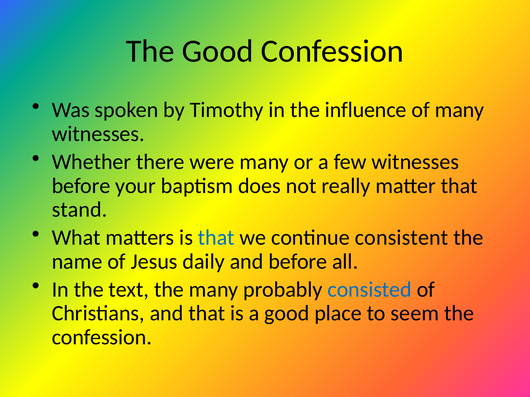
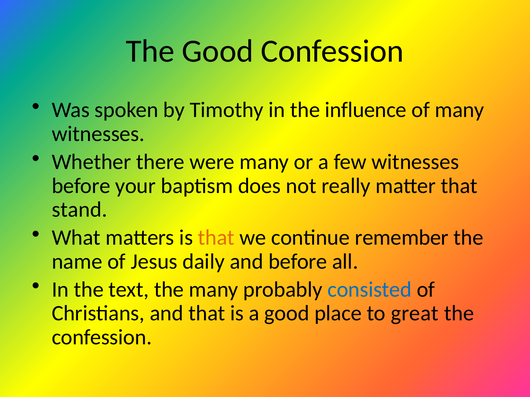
that at (216, 238) colour: blue -> orange
consistent: consistent -> remember
seem: seem -> great
